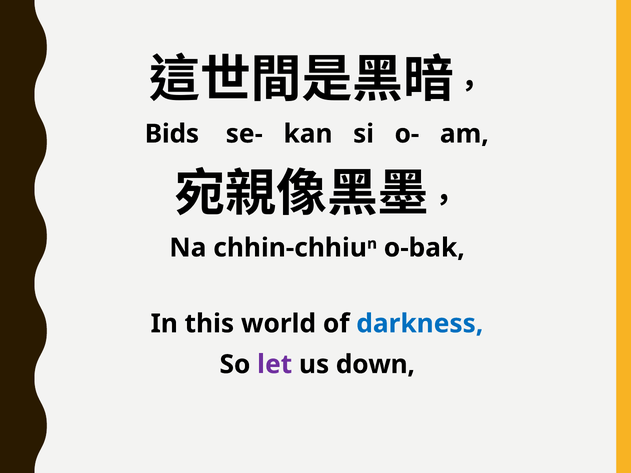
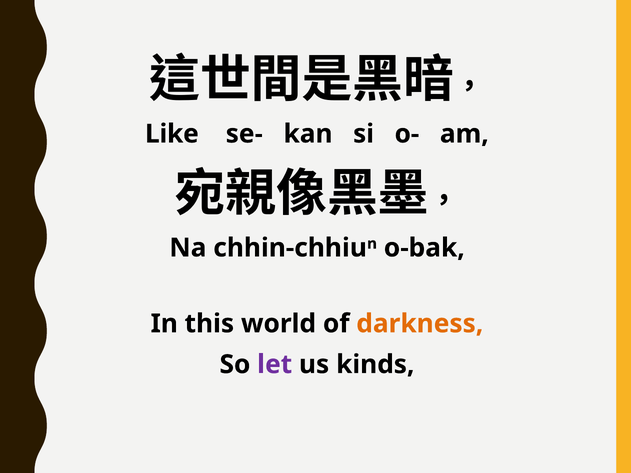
Bids: Bids -> Like
darkness colour: blue -> orange
down: down -> kinds
